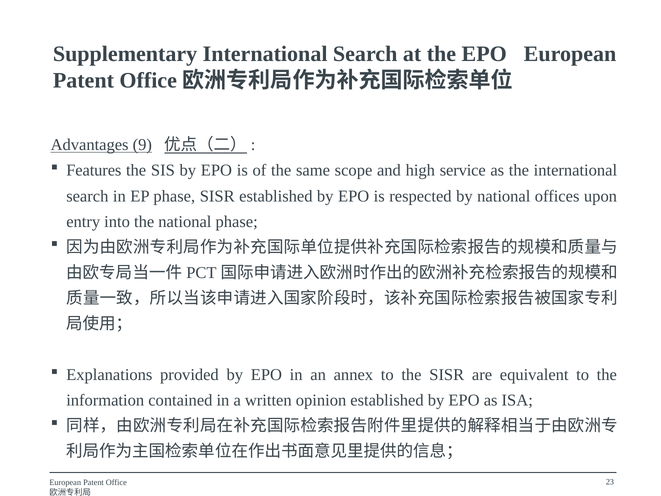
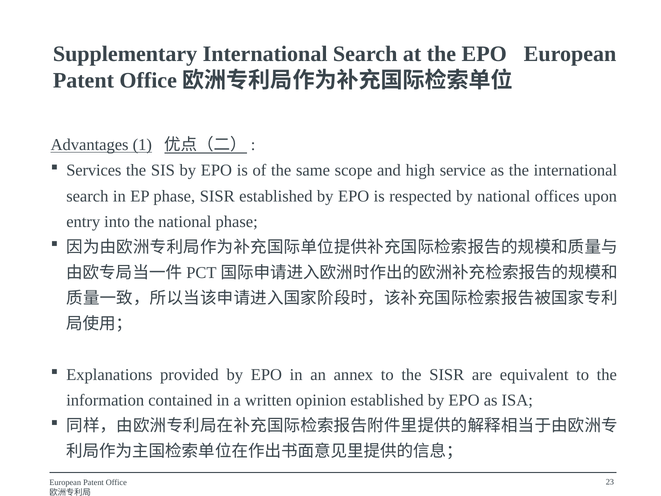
9: 9 -> 1
Features: Features -> Services
